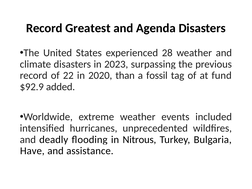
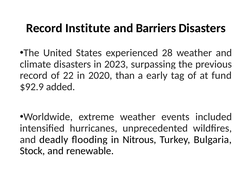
Greatest: Greatest -> Institute
Agenda: Agenda -> Barriers
fossil: fossil -> early
Have: Have -> Stock
assistance: assistance -> renewable
